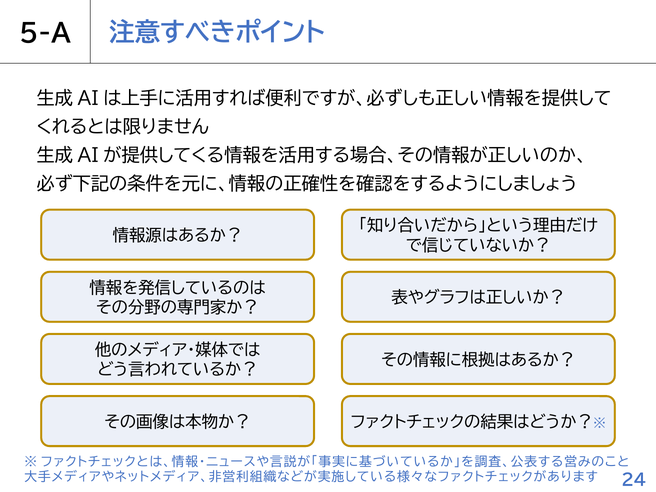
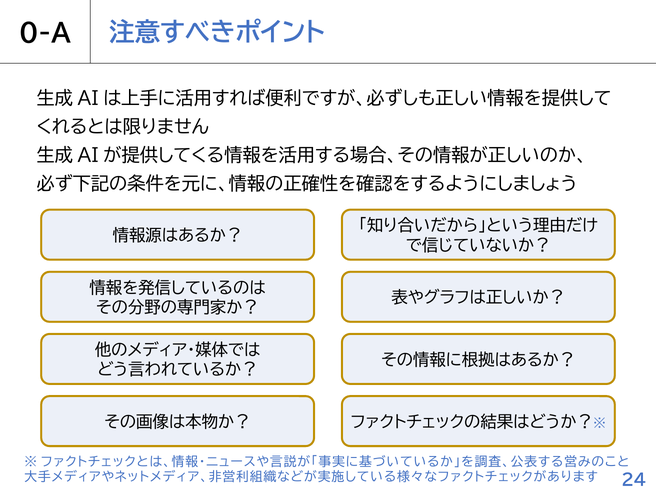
5-A: 5-A -> 0-A
